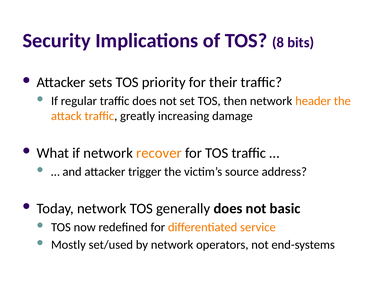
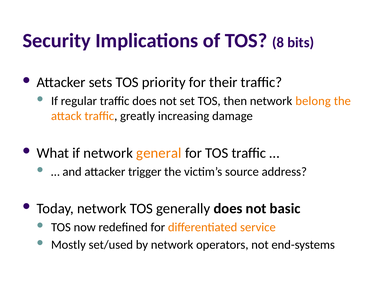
header: header -> belong
recover: recover -> general
